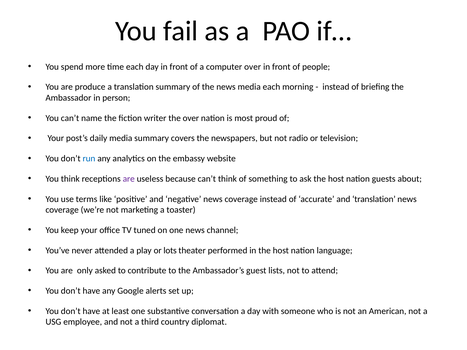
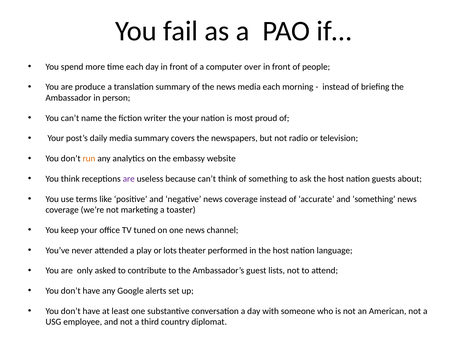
the over: over -> your
run colour: blue -> orange
and translation: translation -> something
